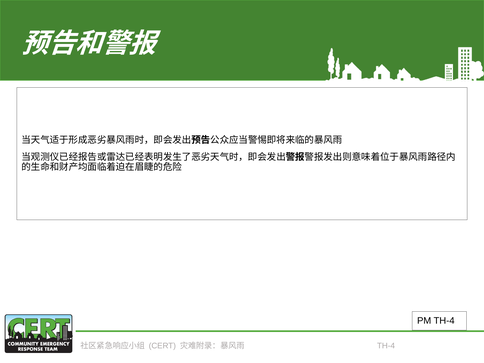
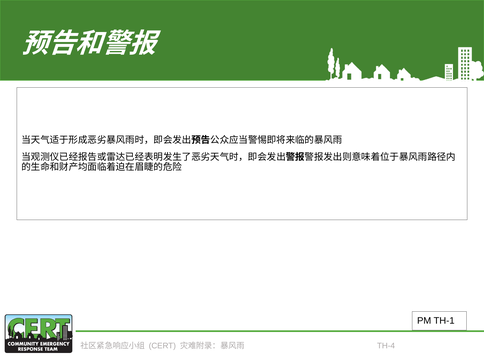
PM TH-4: TH-4 -> TH-1
